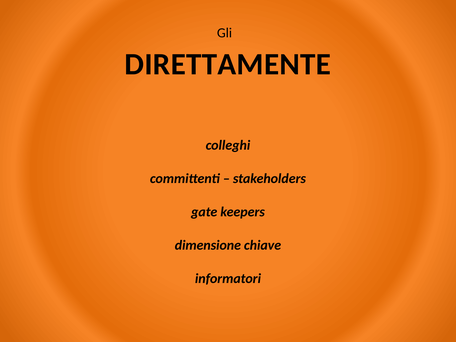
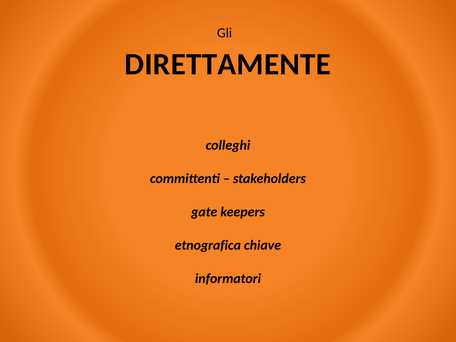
dimensione: dimensione -> etnografica
